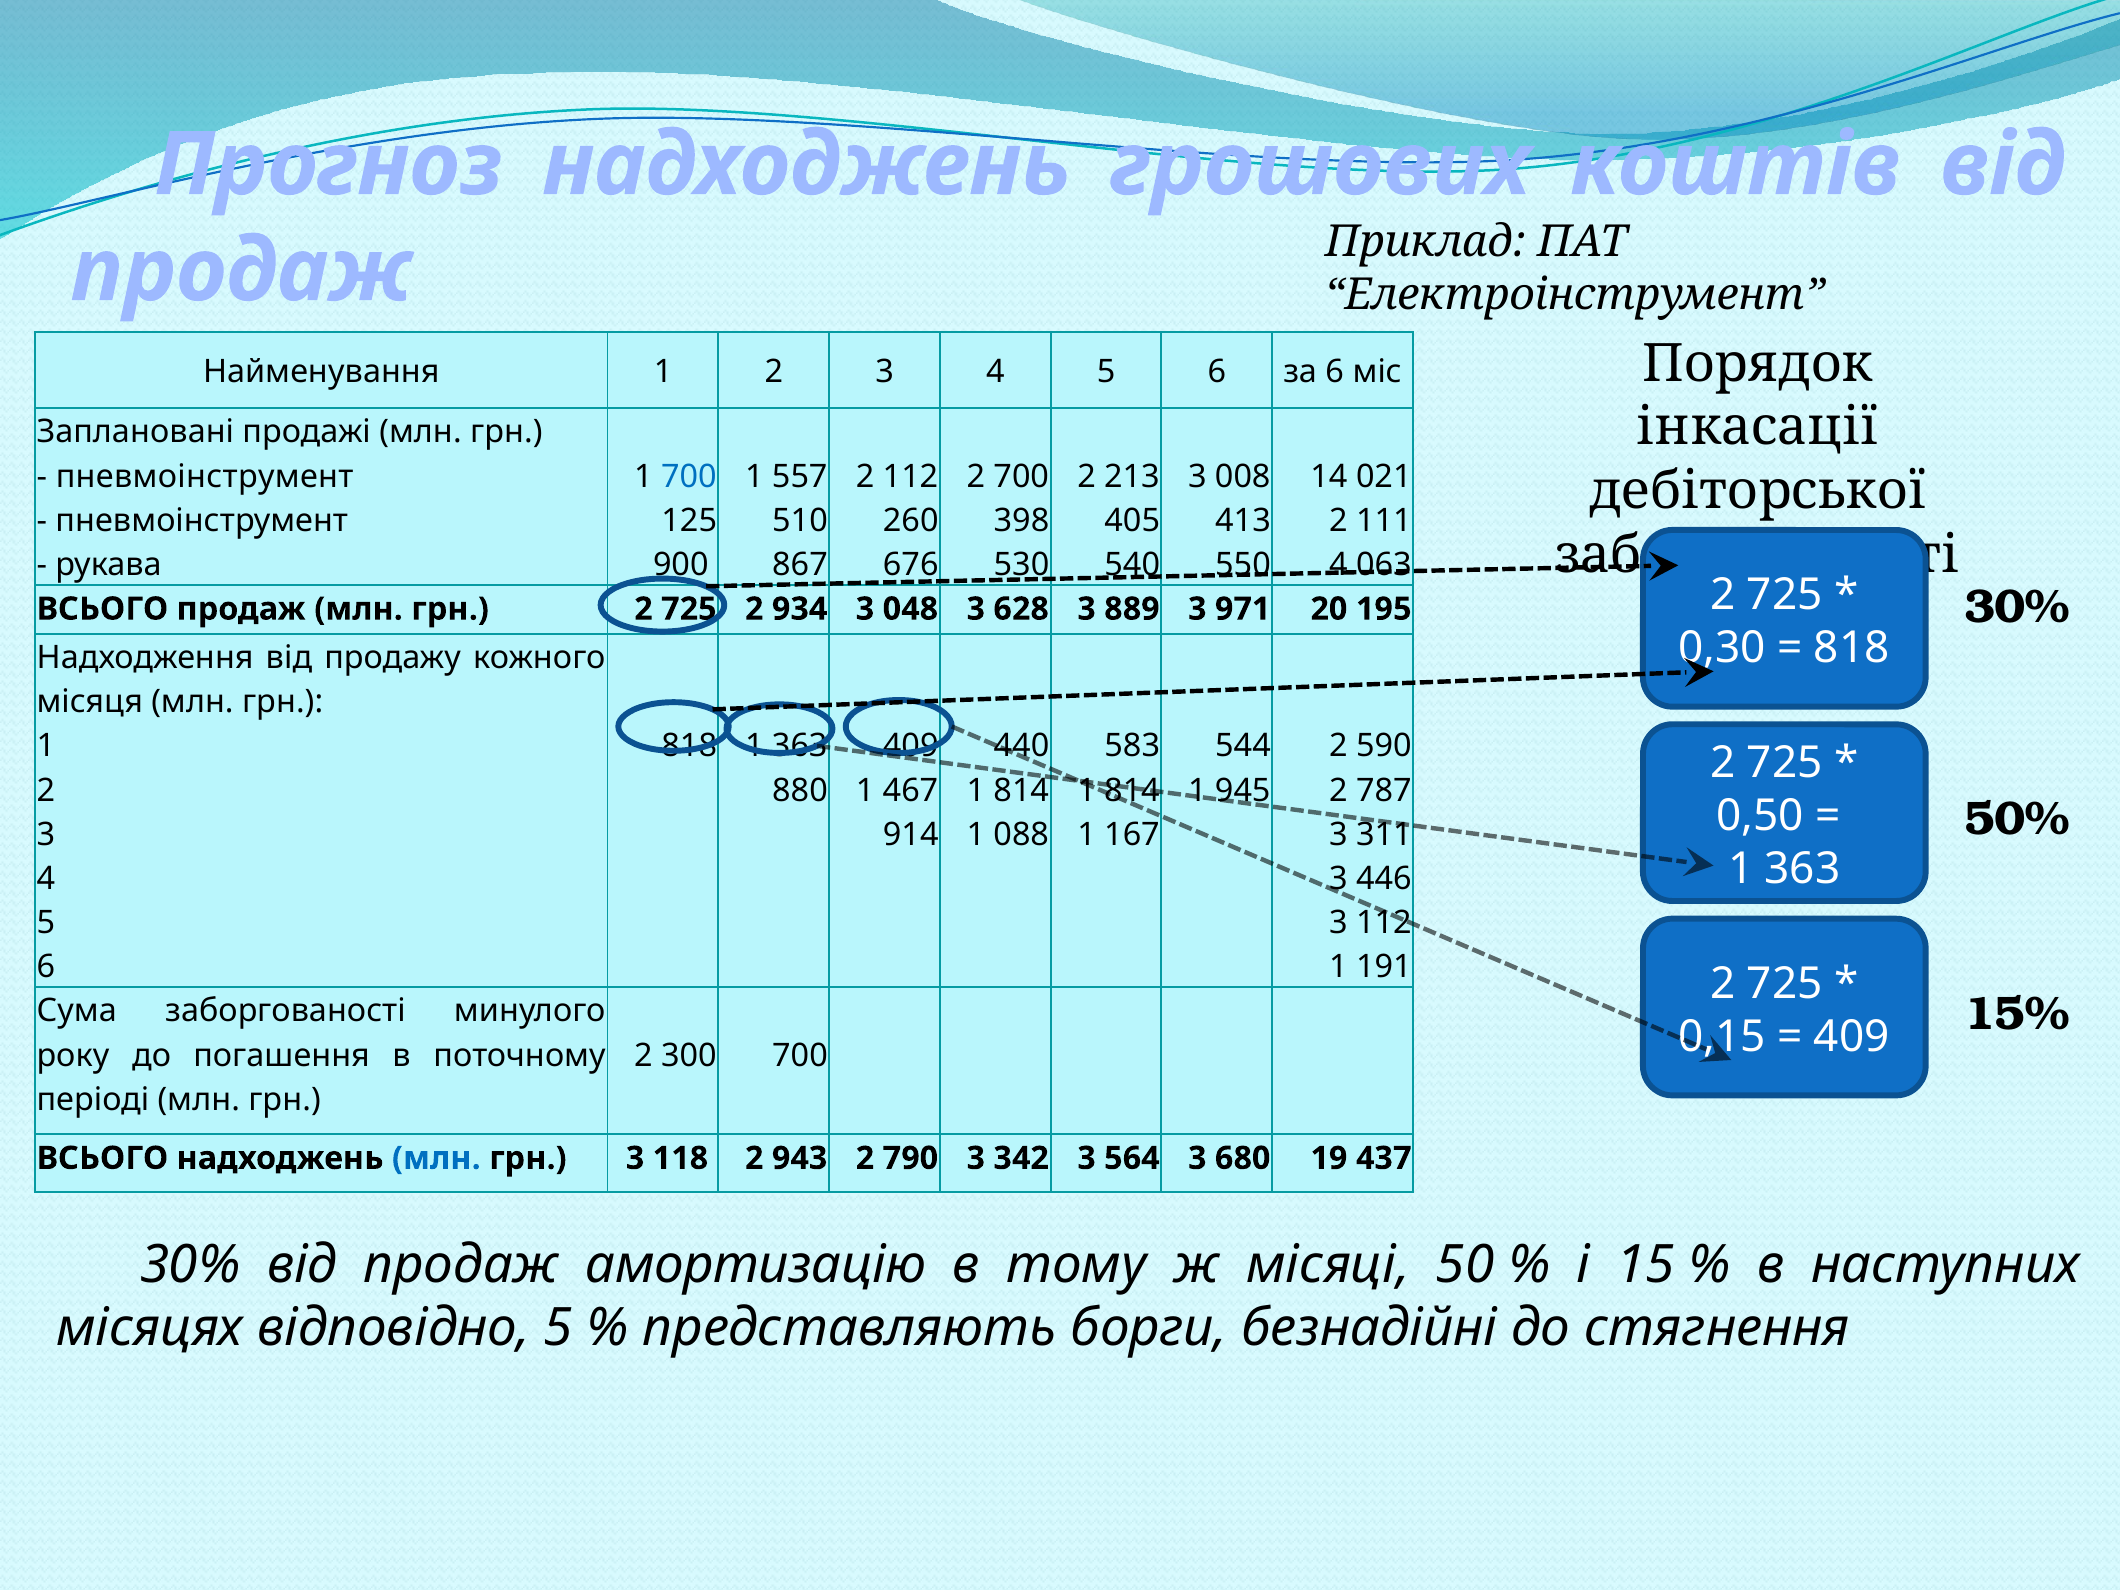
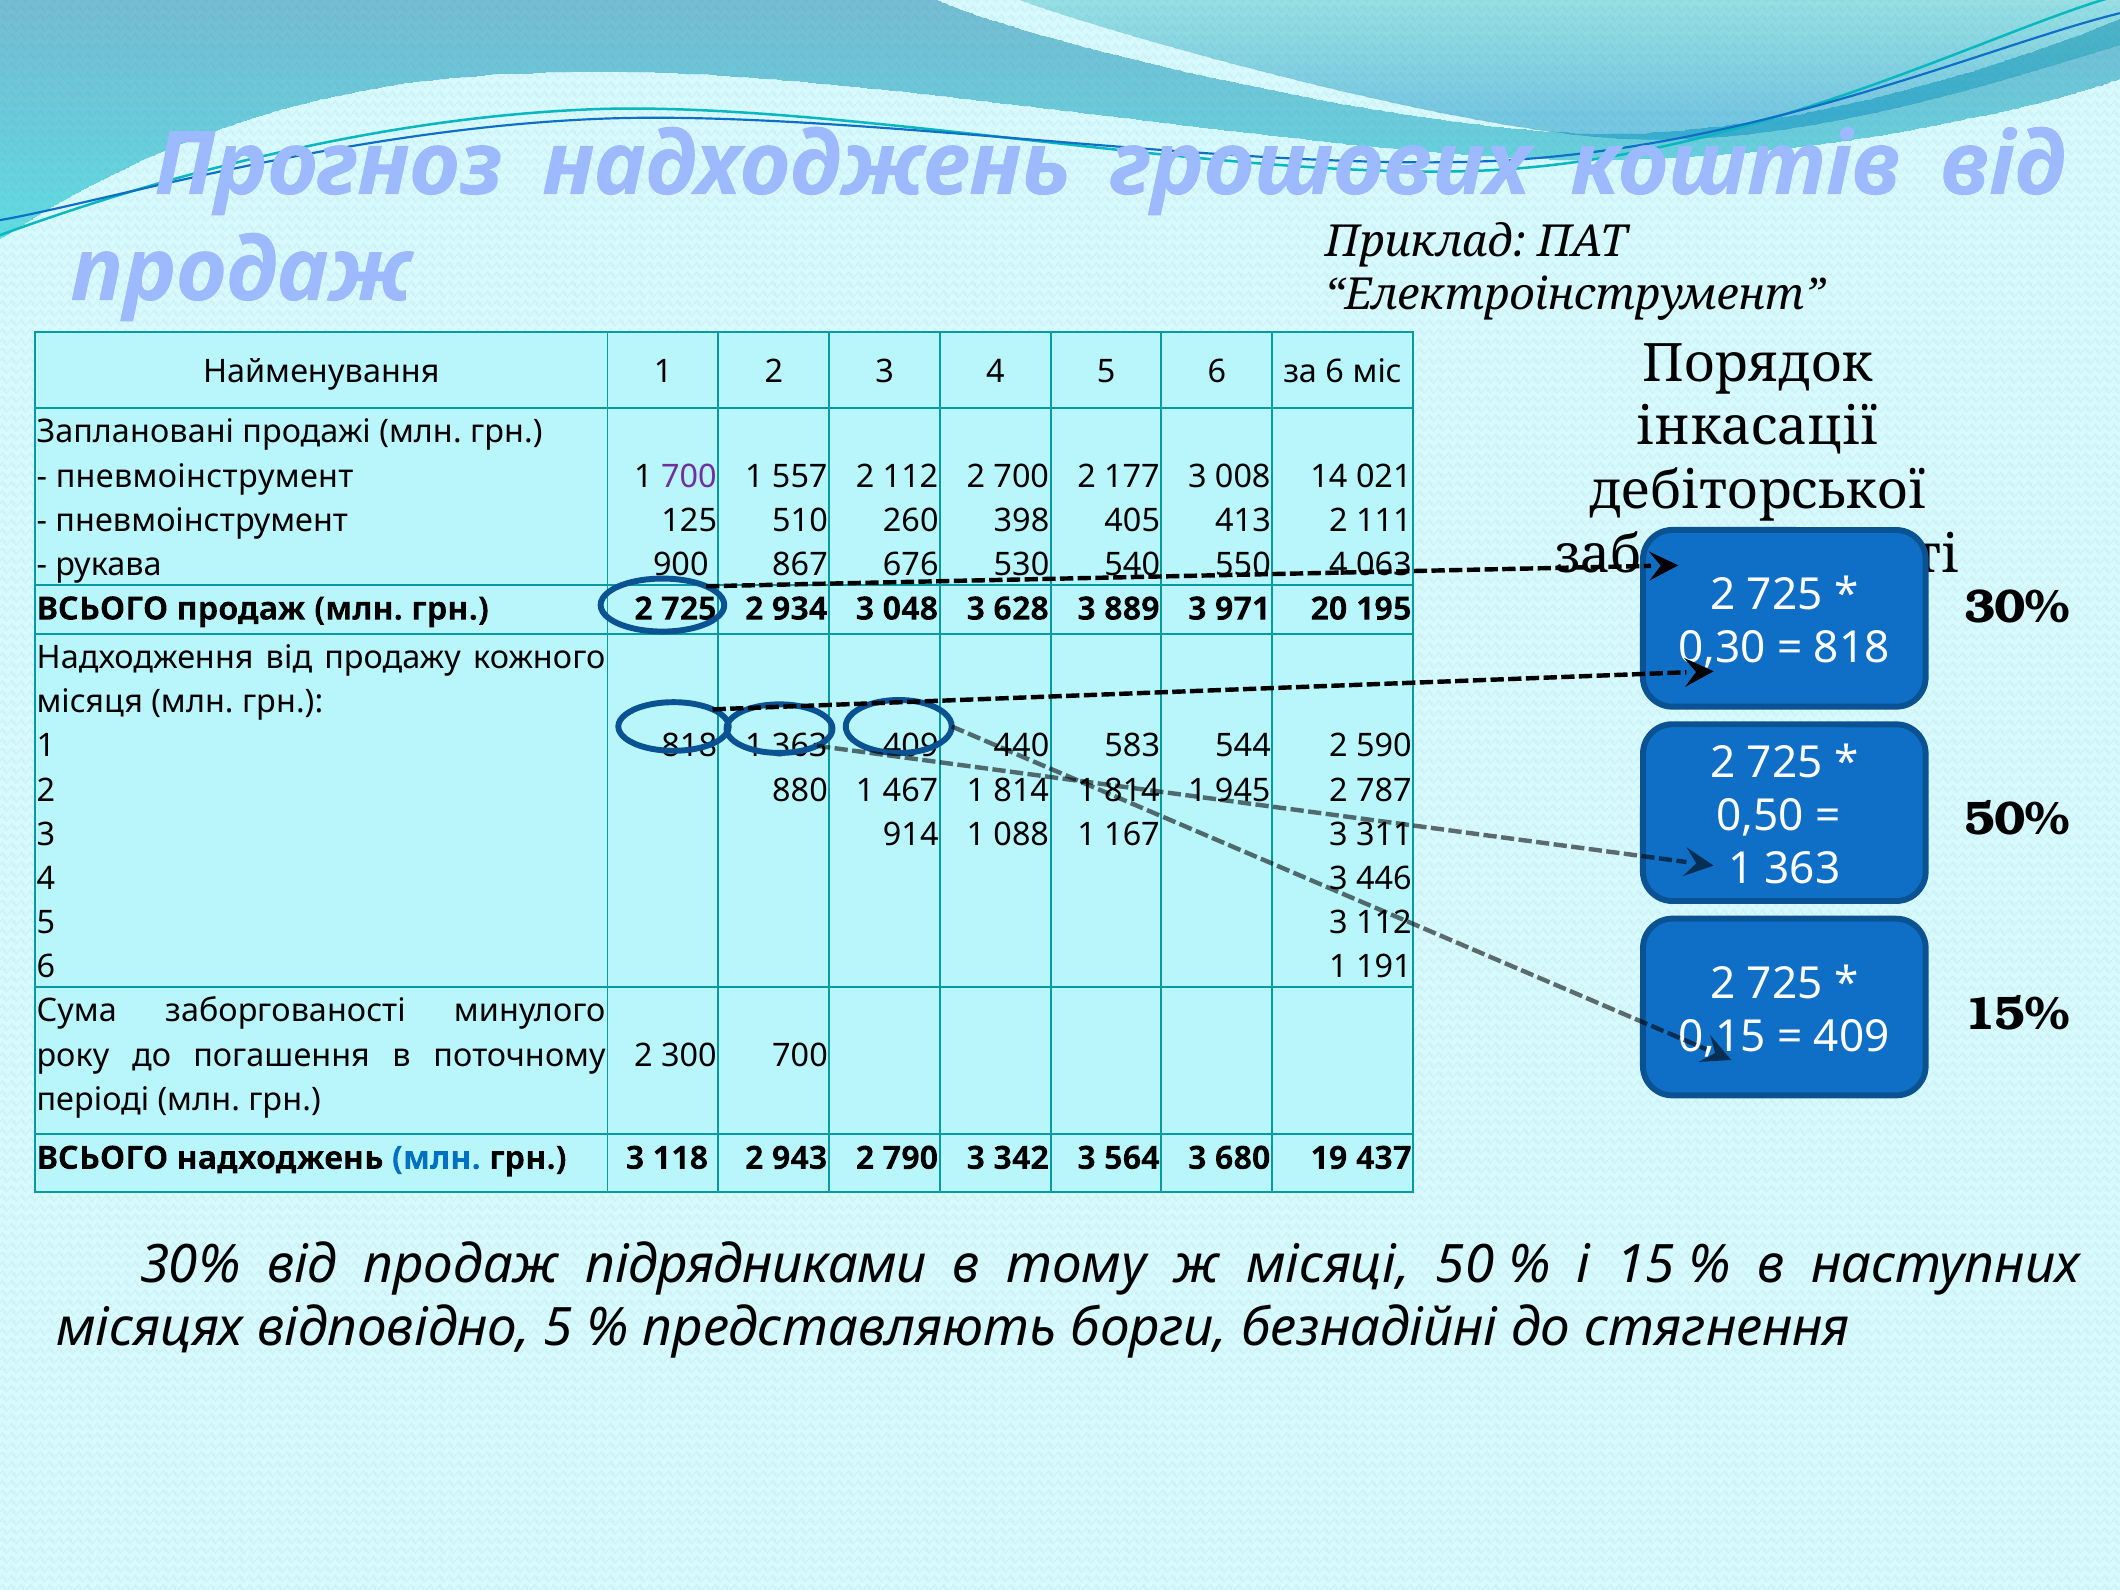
700 at (689, 476) colour: blue -> purple
213: 213 -> 177
амортизацію: амортизацію -> підрядниками
